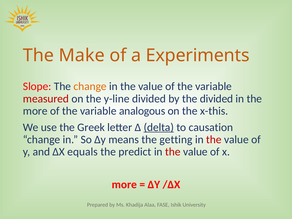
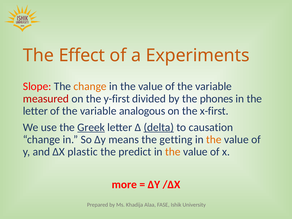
Make: Make -> Effect
y-line: y-line -> y-first
the divided: divided -> phones
more at (35, 111): more -> letter
x-this: x-this -> x-first
Greek underline: none -> present
the at (214, 140) colour: red -> orange
equals: equals -> plastic
the at (173, 152) colour: red -> orange
